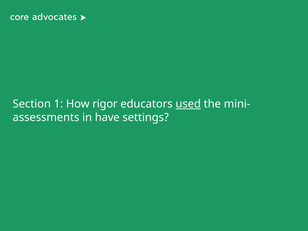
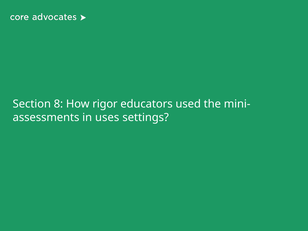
1: 1 -> 8
used underline: present -> none
have: have -> uses
